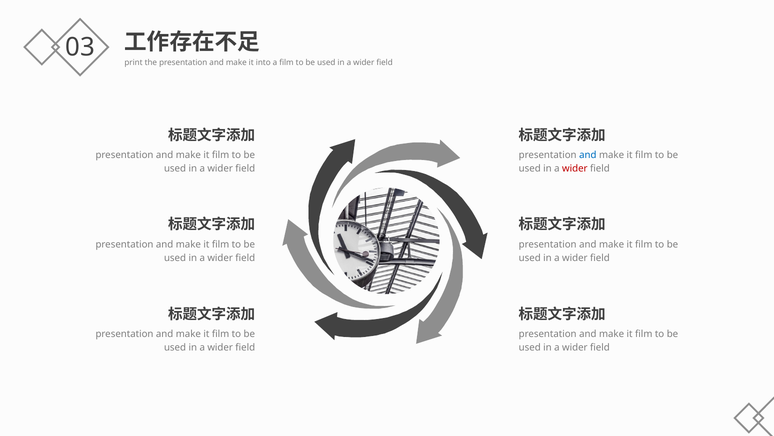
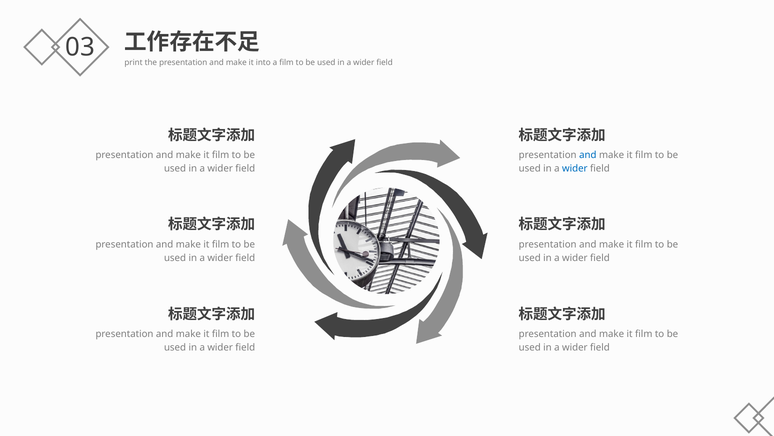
wider at (575, 168) colour: red -> blue
